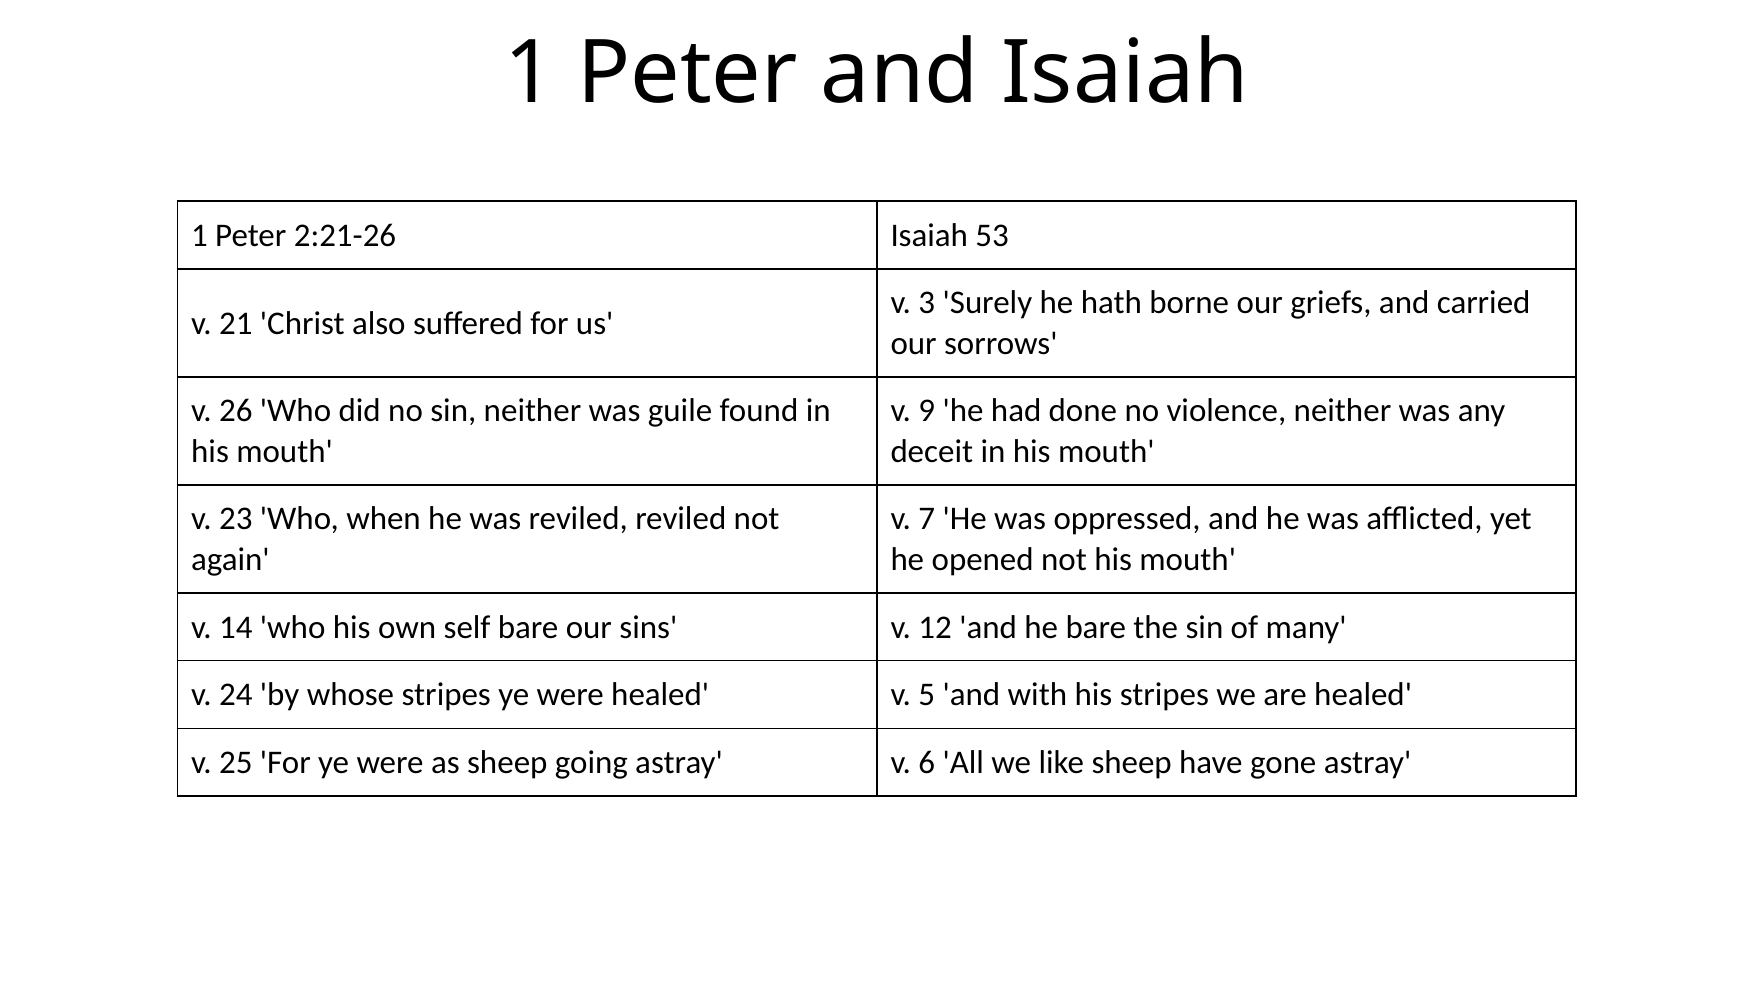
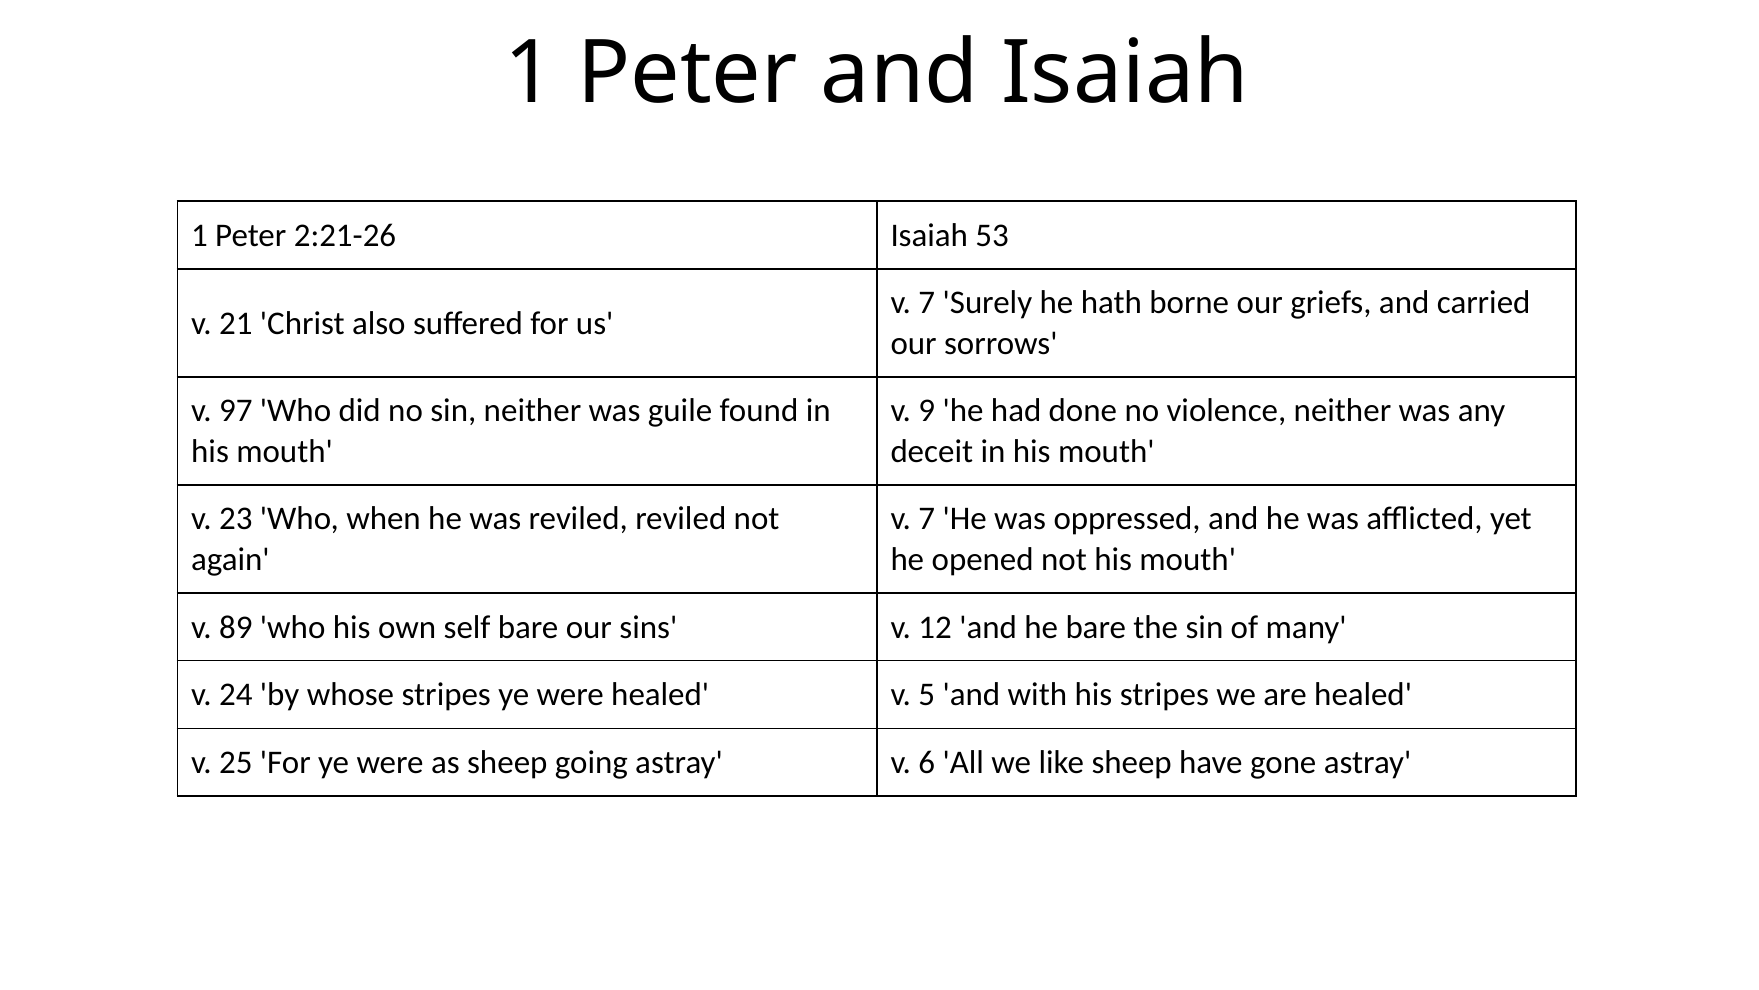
3 at (927, 303): 3 -> 7
26: 26 -> 97
14: 14 -> 89
